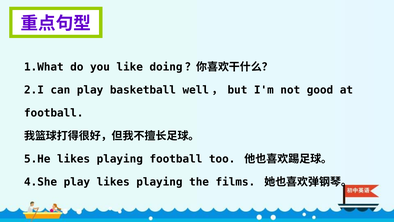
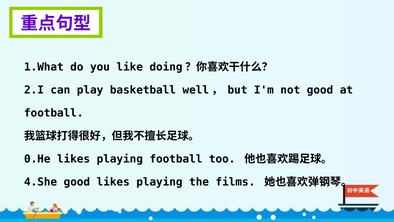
5.He: 5.He -> 0.He
4.She play: play -> good
